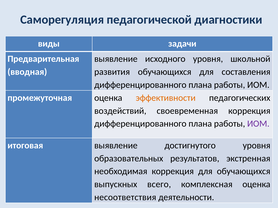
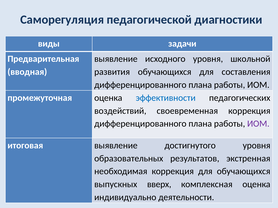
эффективности colour: orange -> blue
всего: всего -> вверх
несоответствия: несоответствия -> индивидуально
